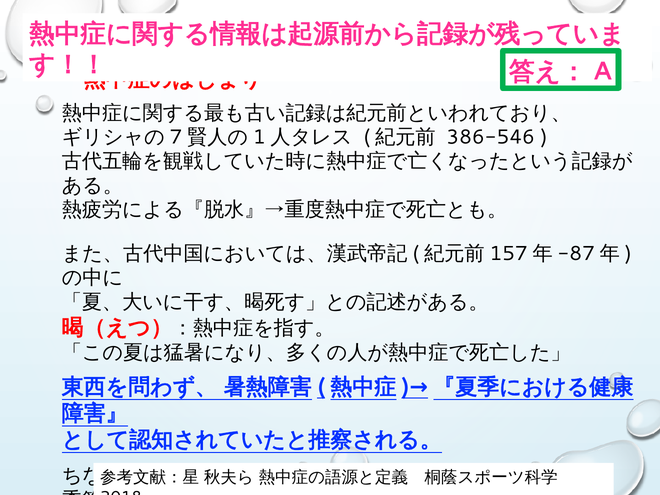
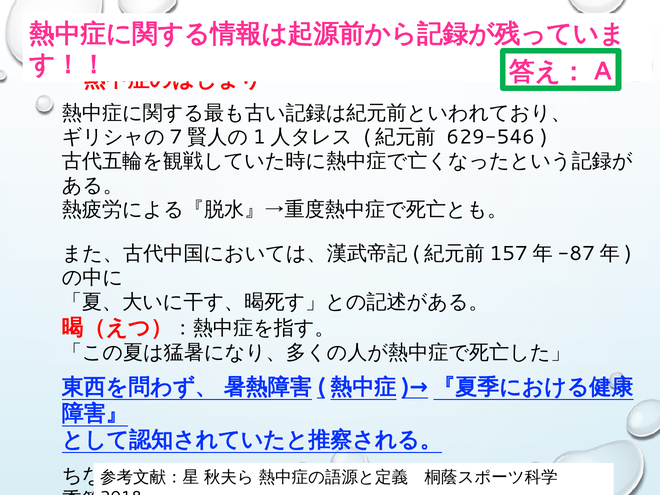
386-546: 386-546 -> 629-546
